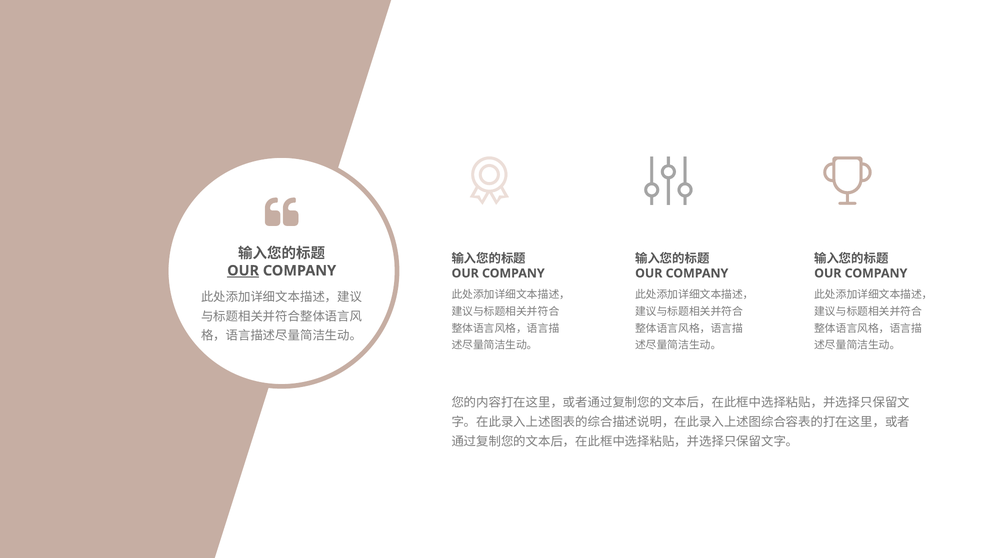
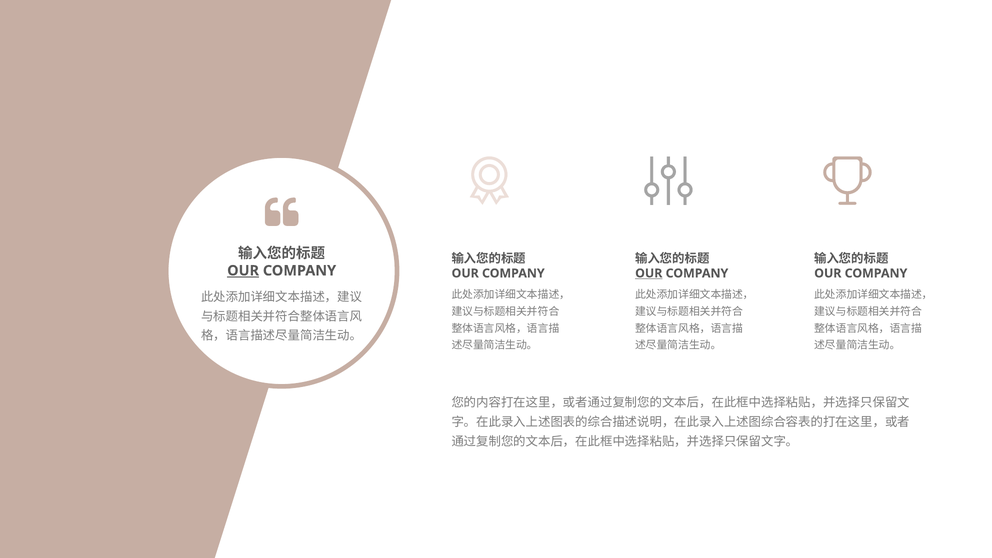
OUR at (649, 273) underline: none -> present
